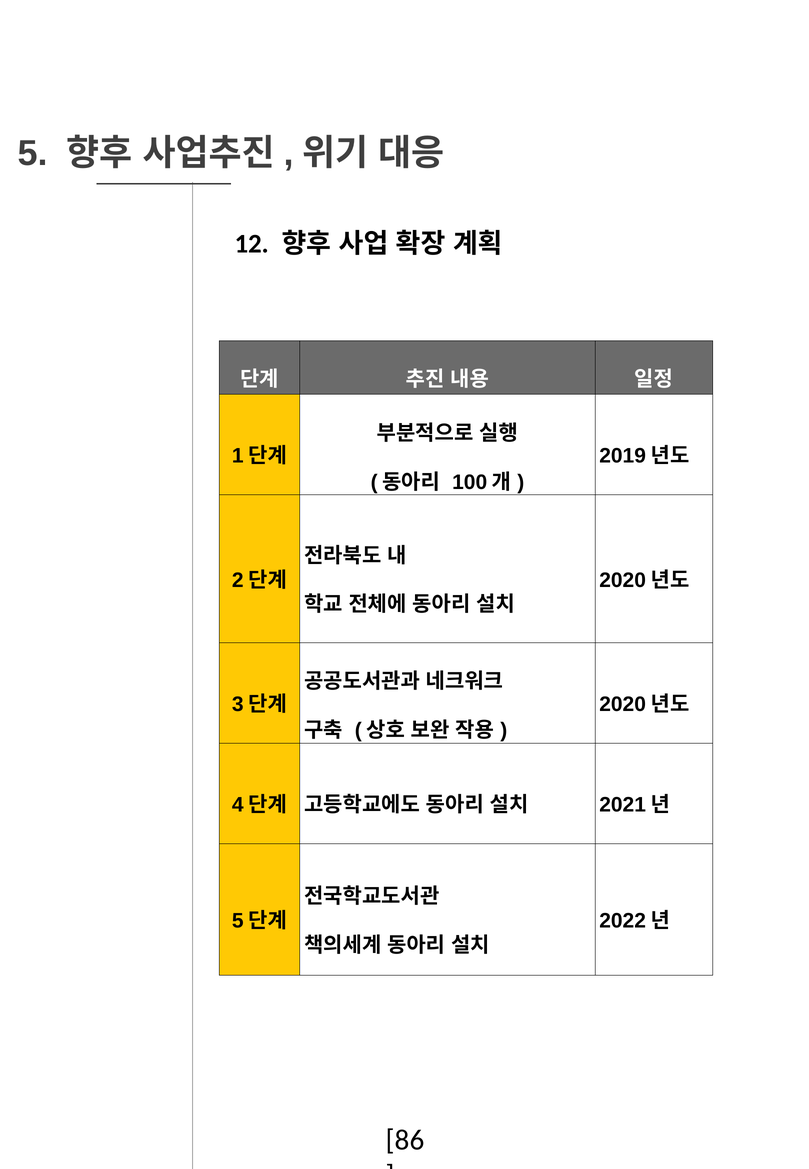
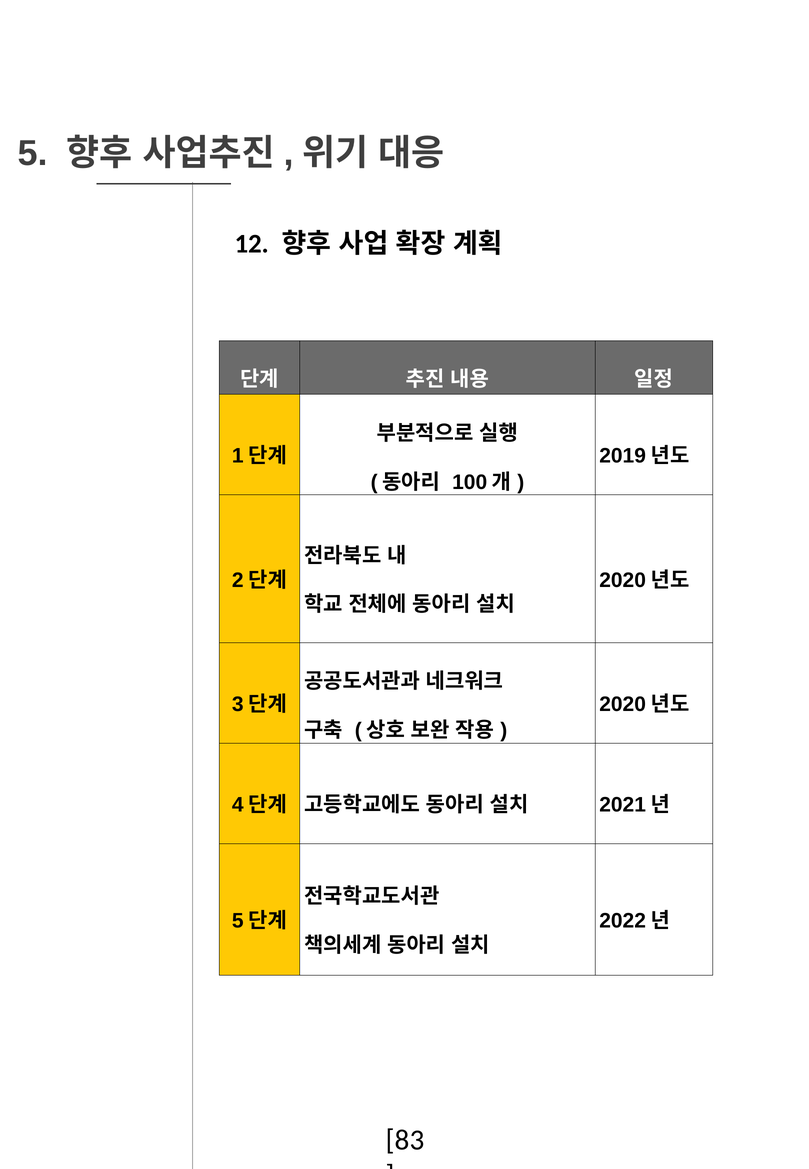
86: 86 -> 83
